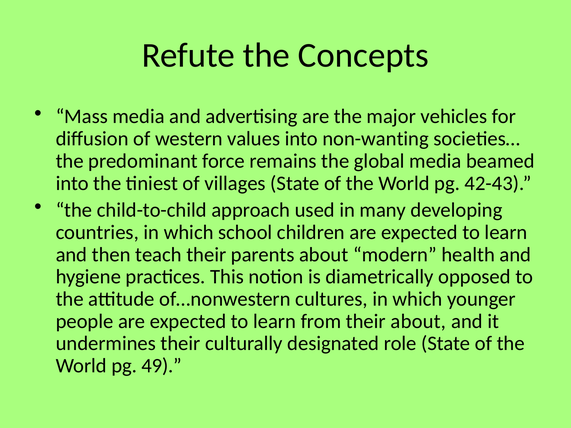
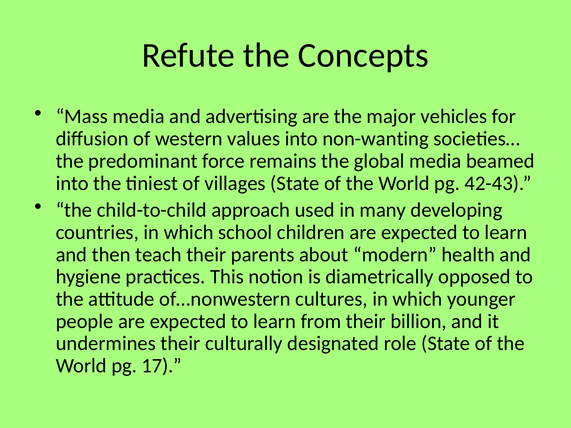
their about: about -> billion
49: 49 -> 17
